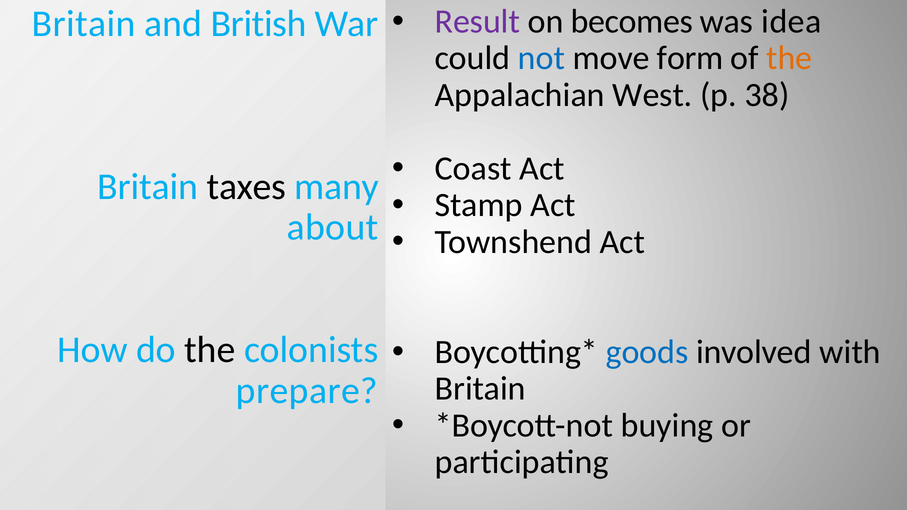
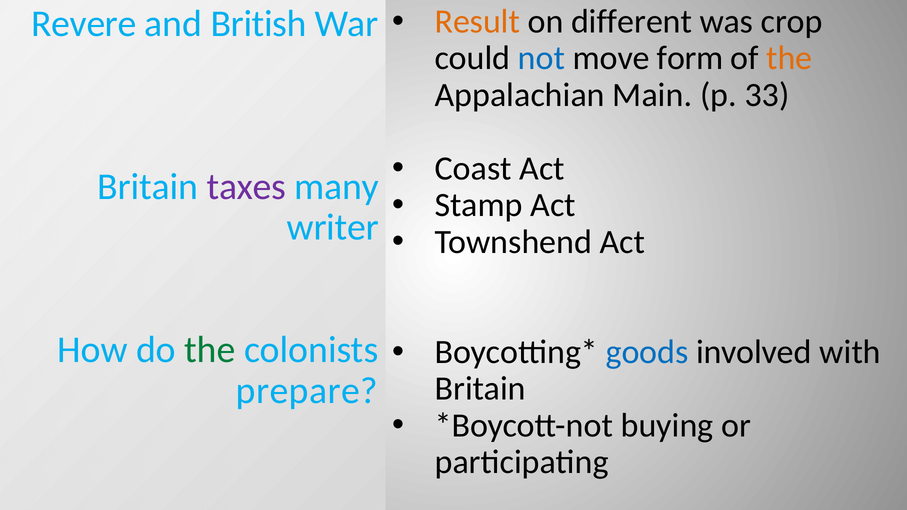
Result colour: purple -> orange
becomes: becomes -> different
idea: idea -> crop
Britain at (84, 24): Britain -> Revere
West: West -> Main
38: 38 -> 33
taxes colour: black -> purple
about: about -> writer
the at (210, 350) colour: black -> green
